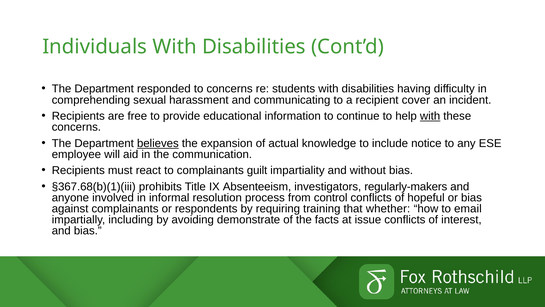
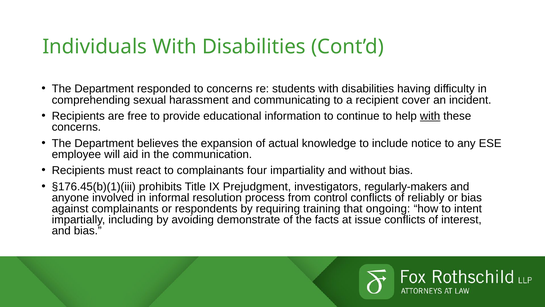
believes underline: present -> none
guilt: guilt -> four
§367.68(b)(1)(iii: §367.68(b)(1)(iii -> §176.45(b)(1)(iii
Absenteeism: Absenteeism -> Prejudgment
hopeful: hopeful -> reliably
whether: whether -> ongoing
email: email -> intent
